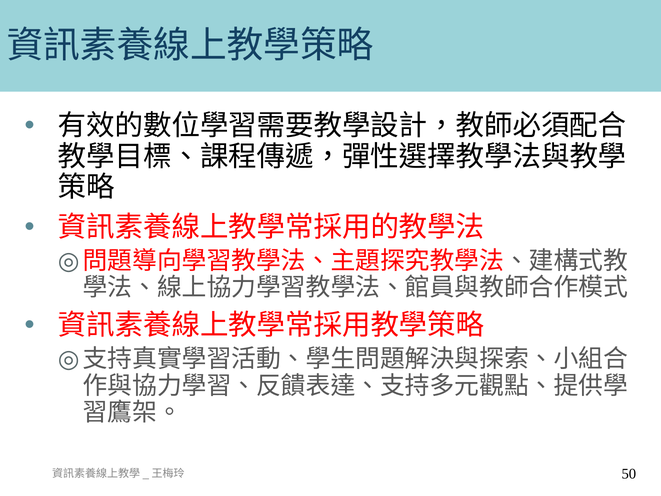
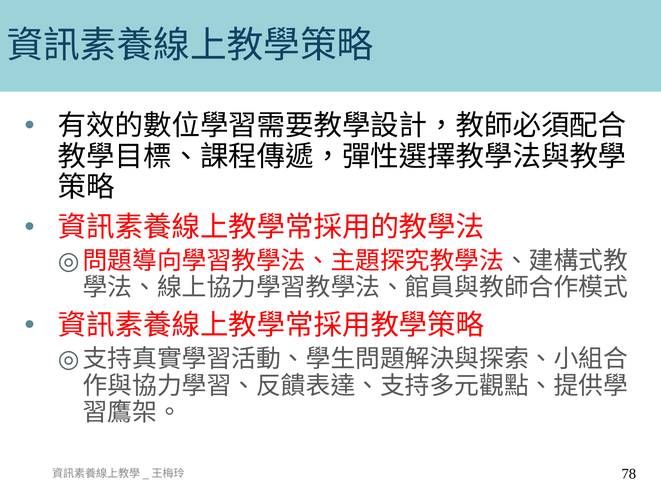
50: 50 -> 78
